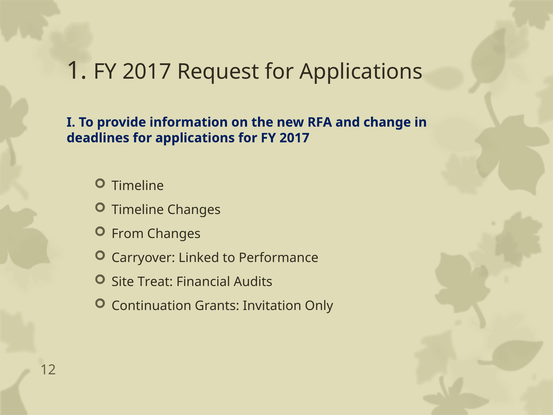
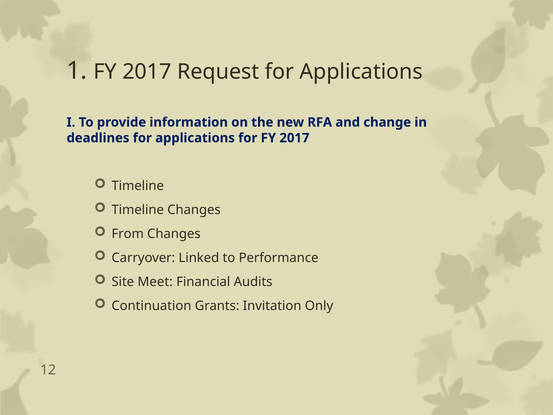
Treat: Treat -> Meet
